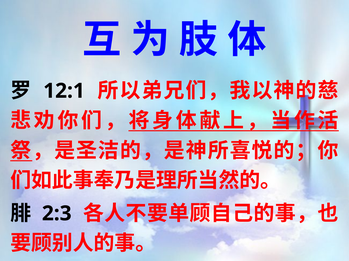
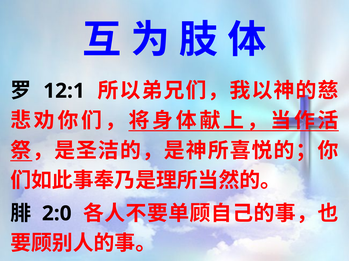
2:3: 2:3 -> 2:0
